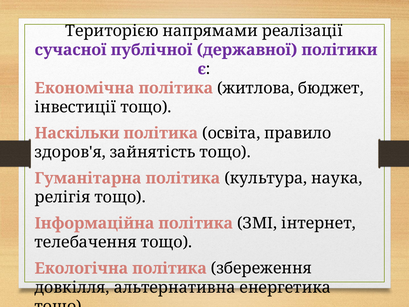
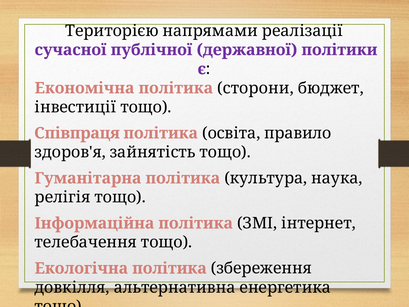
житлова: житлова -> сторони
Наскільки: Наскільки -> Співпраця
